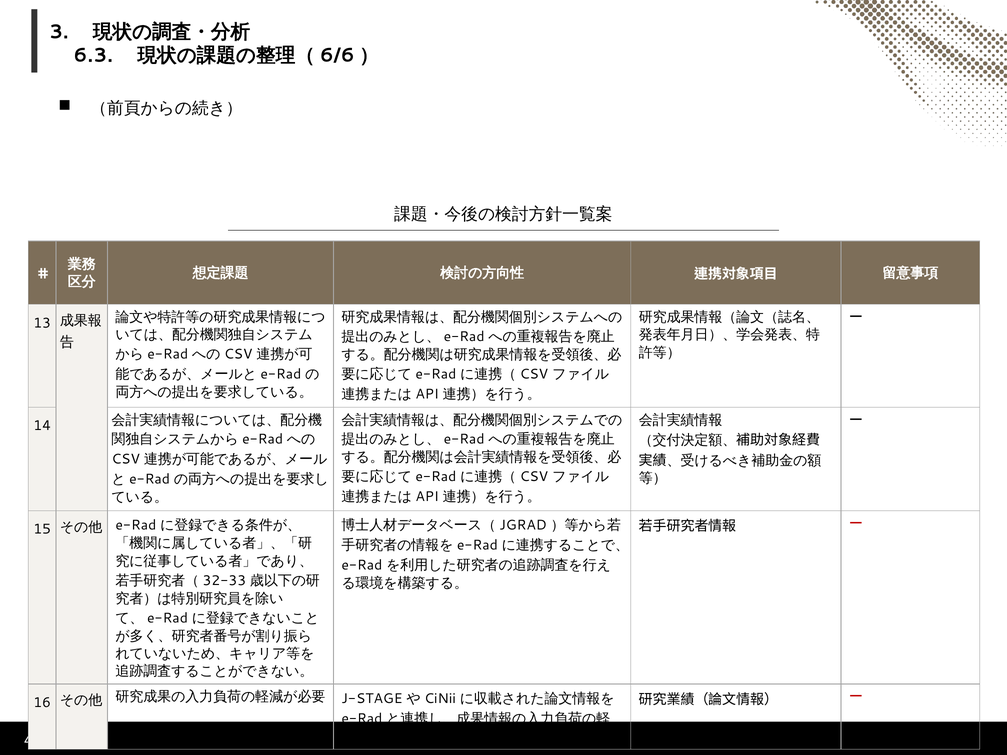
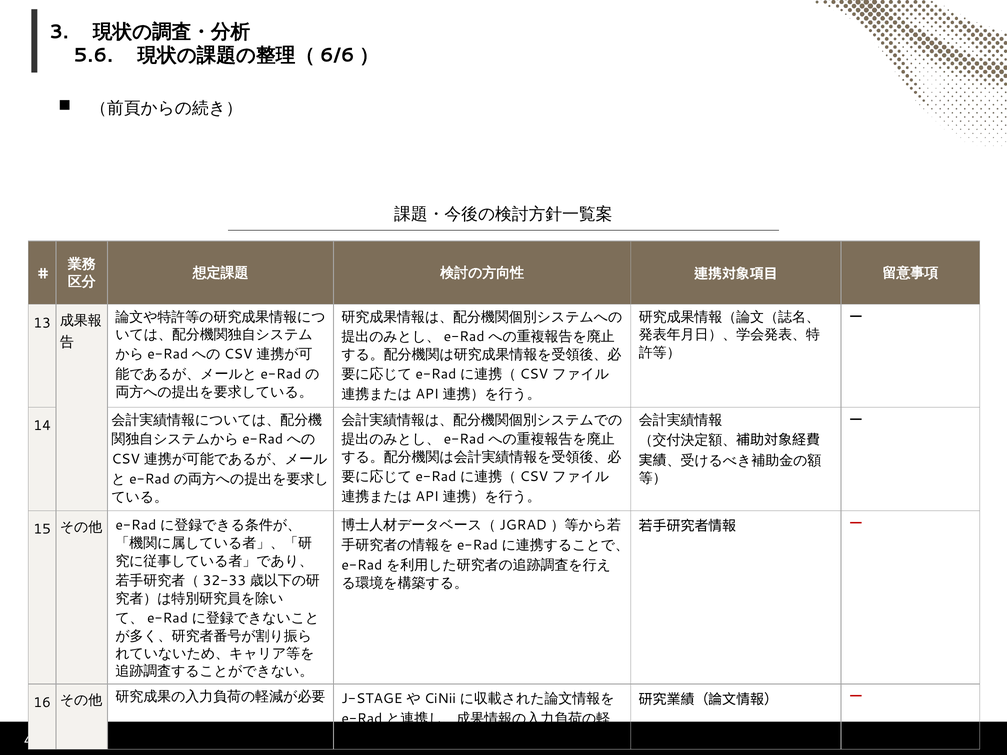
6.3: 6.3 -> 5.6
